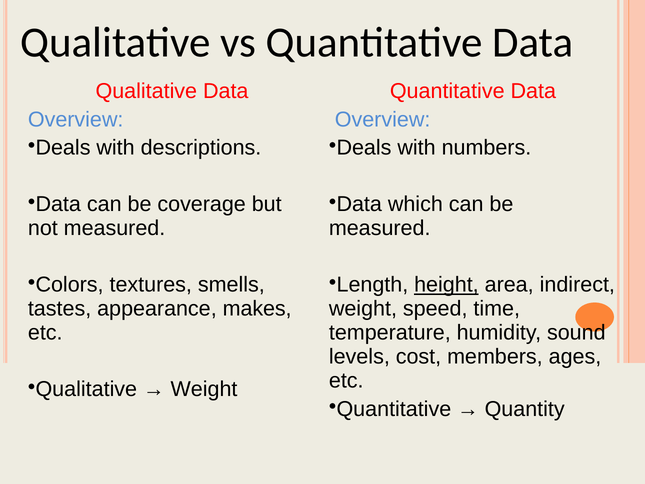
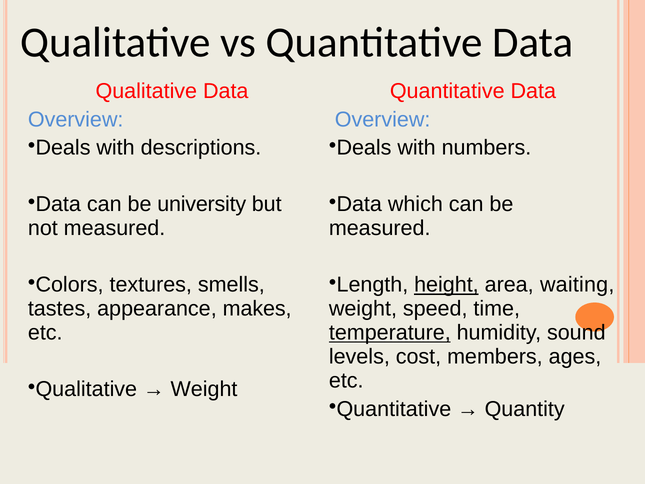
coverage: coverage -> university
indirect: indirect -> waiting
temperature underline: none -> present
